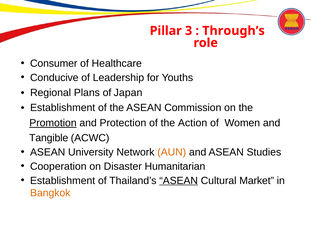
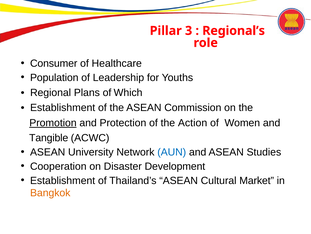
Through’s: Through’s -> Regional’s
Conducive: Conducive -> Population
Japan: Japan -> Which
AUN colour: orange -> blue
Humanitarian: Humanitarian -> Development
ASEAN at (179, 180) underline: present -> none
